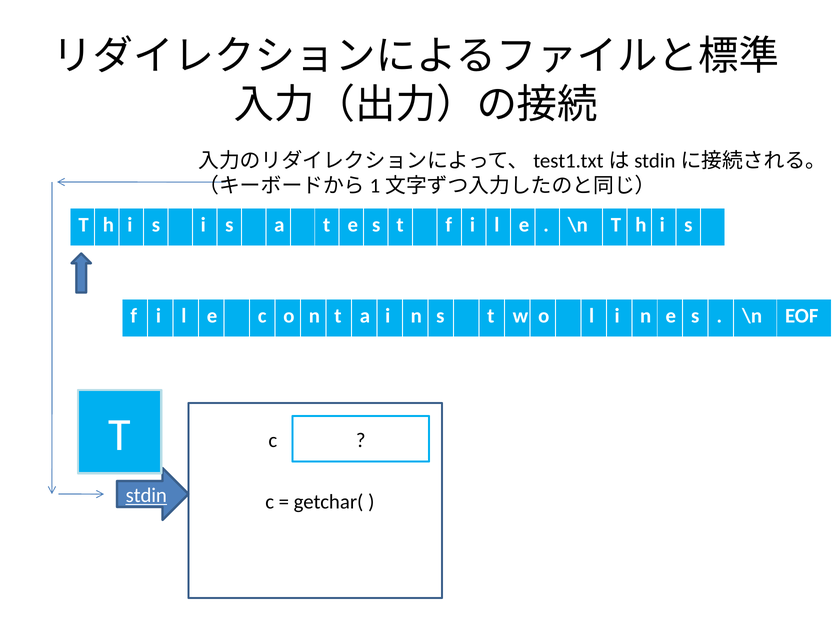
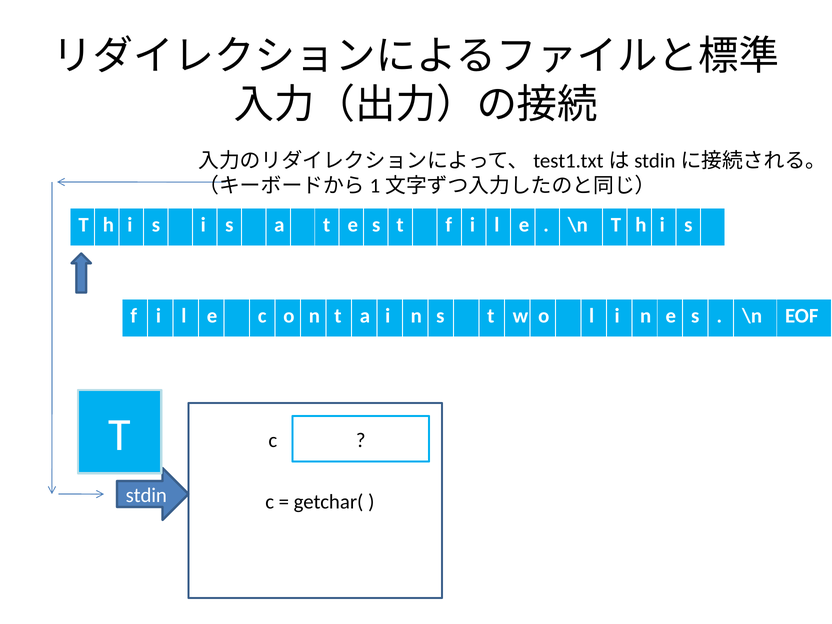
stdin underline: present -> none
